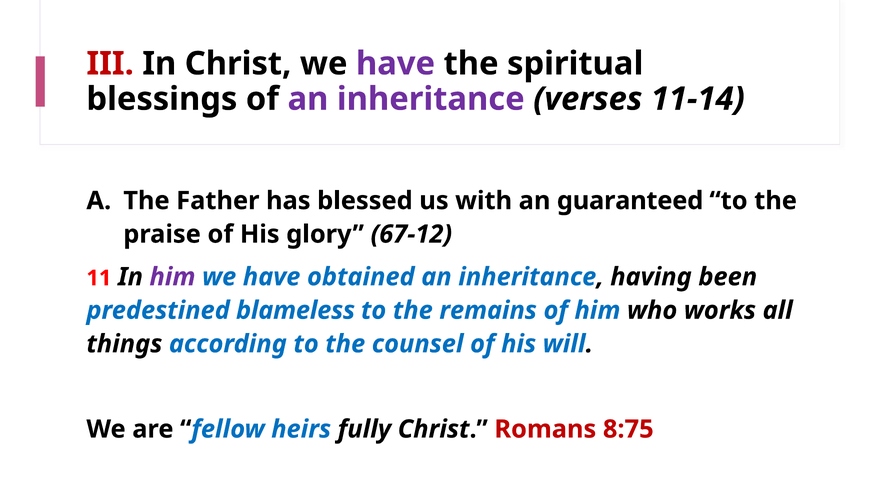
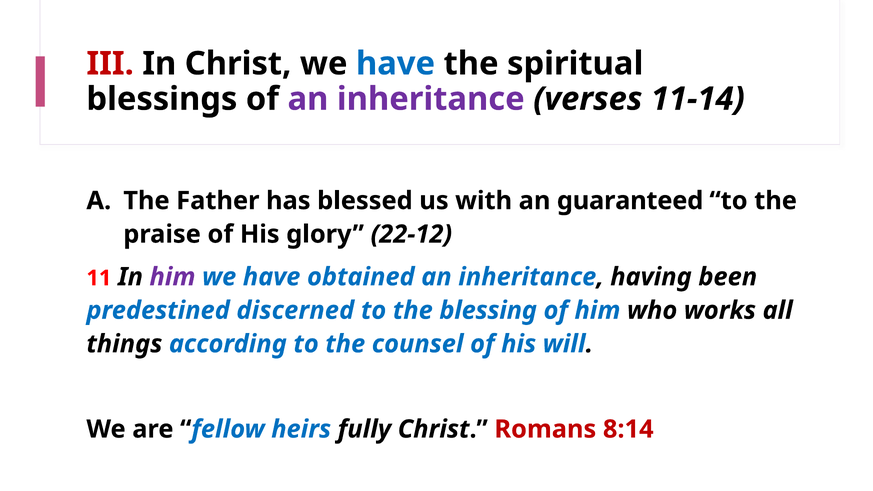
have at (396, 64) colour: purple -> blue
67-12: 67-12 -> 22-12
blameless: blameless -> discerned
remains: remains -> blessing
8:75: 8:75 -> 8:14
